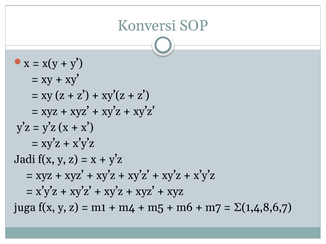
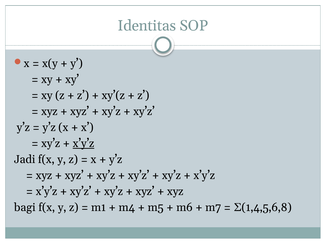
Konversi: Konversi -> Identitas
x’y’z at (83, 144) underline: none -> present
juga: juga -> bagi
Σ(1,4,8,6,7: Σ(1,4,8,6,7 -> Σ(1,4,5,6,8
